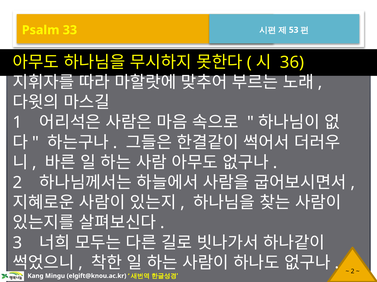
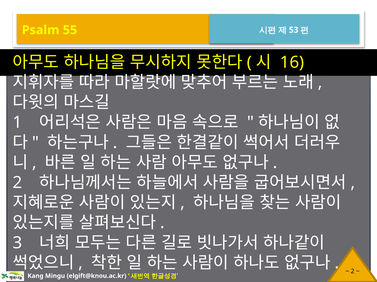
33: 33 -> 55
36: 36 -> 16
